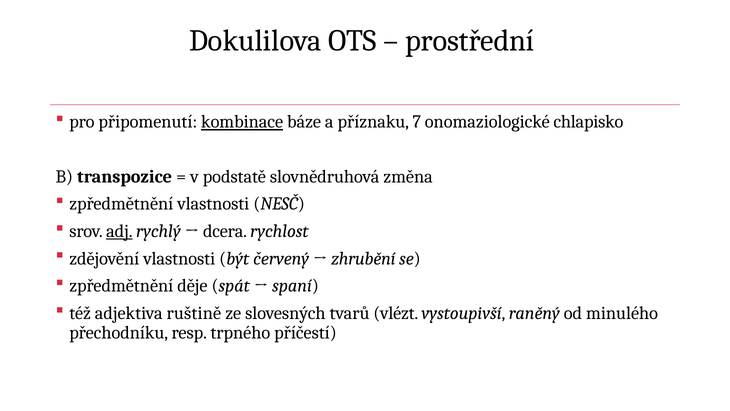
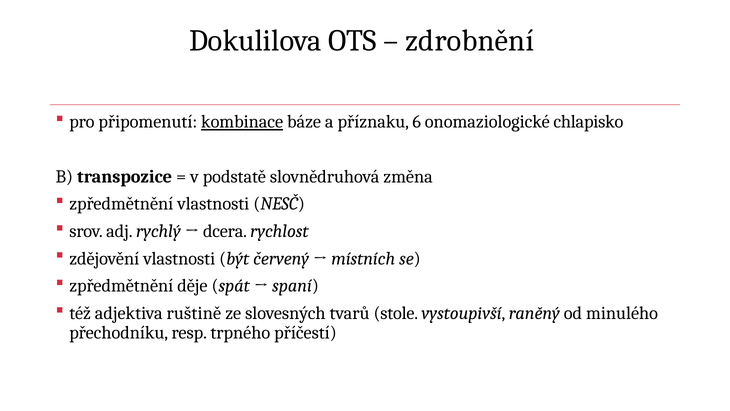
prostřední: prostřední -> zdrobnění
7: 7 -> 6
adj underline: present -> none
zhrubění: zhrubění -> místních
vlézt: vlézt -> stole
